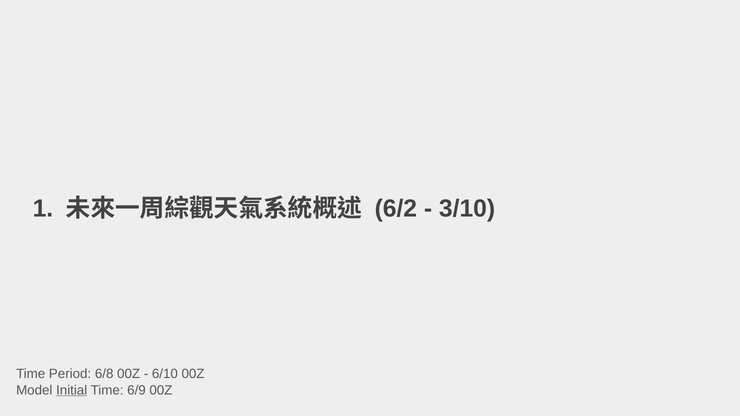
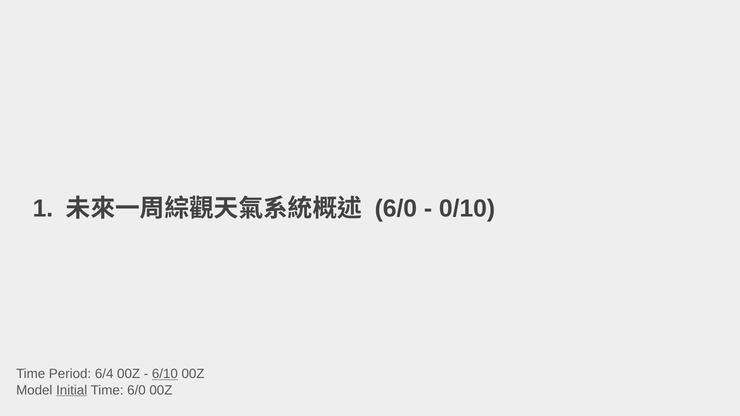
6/2 at (396, 209): 6/2 -> 6/0
3/10: 3/10 -> 0/10
6/8: 6/8 -> 6/4
6/10 underline: none -> present
Time 6/9: 6/9 -> 6/0
